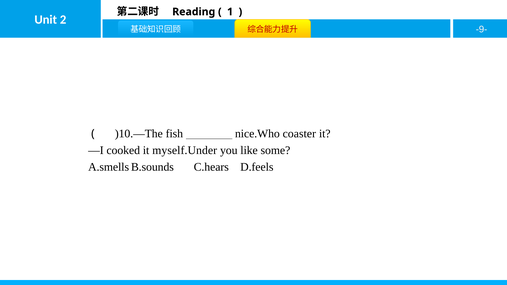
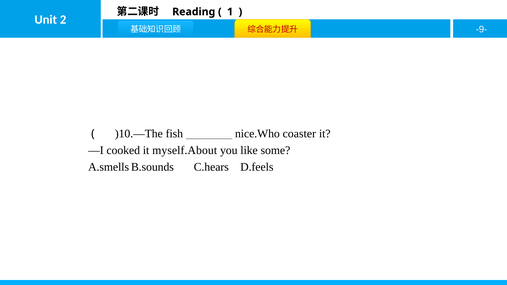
myself.Under: myself.Under -> myself.About
